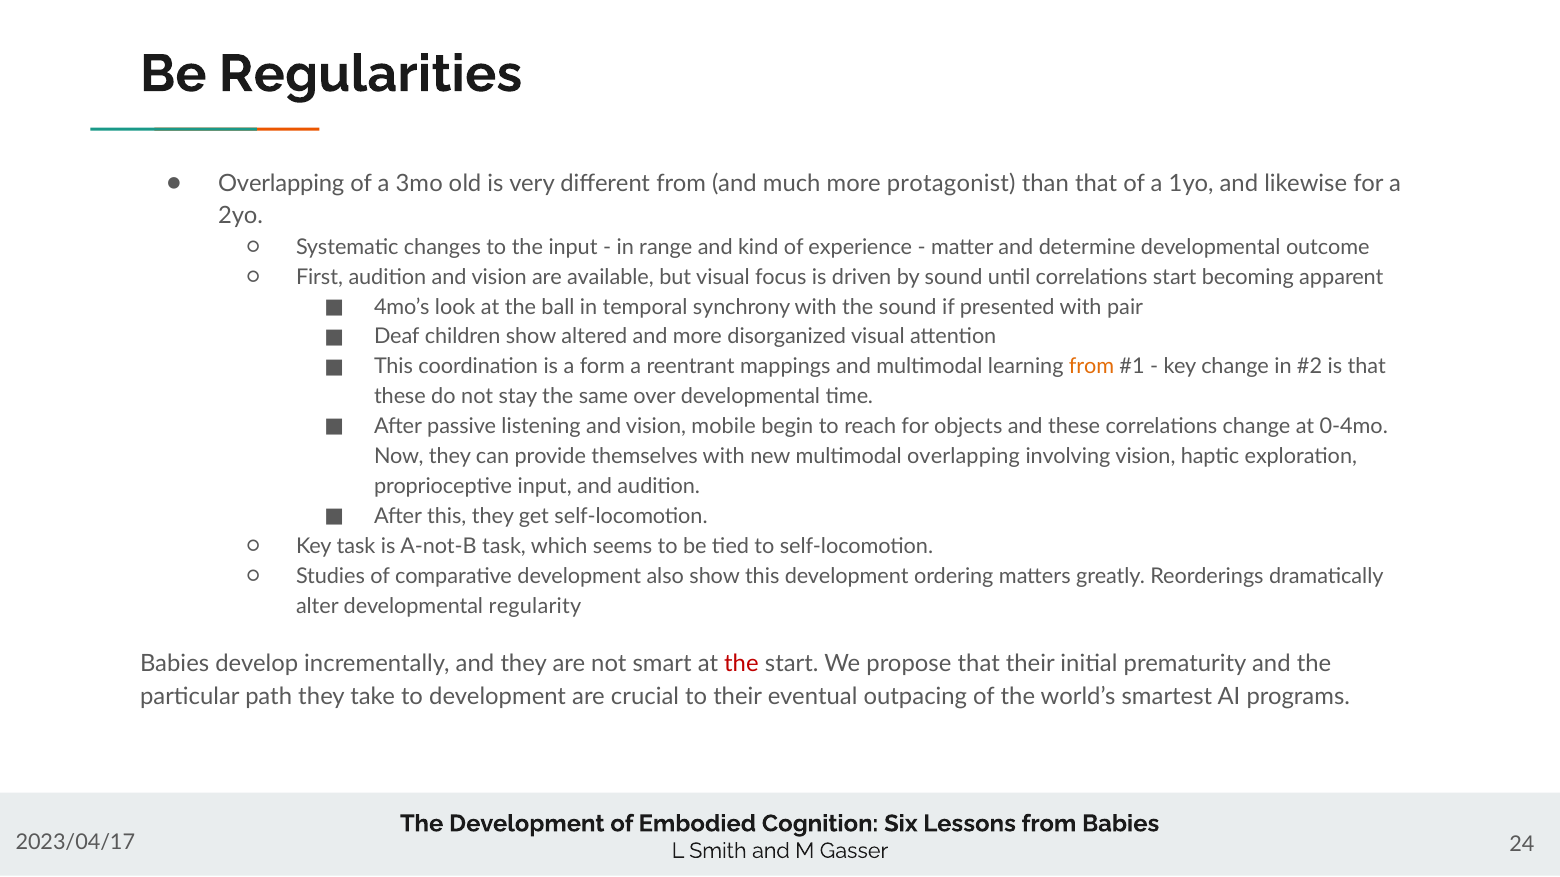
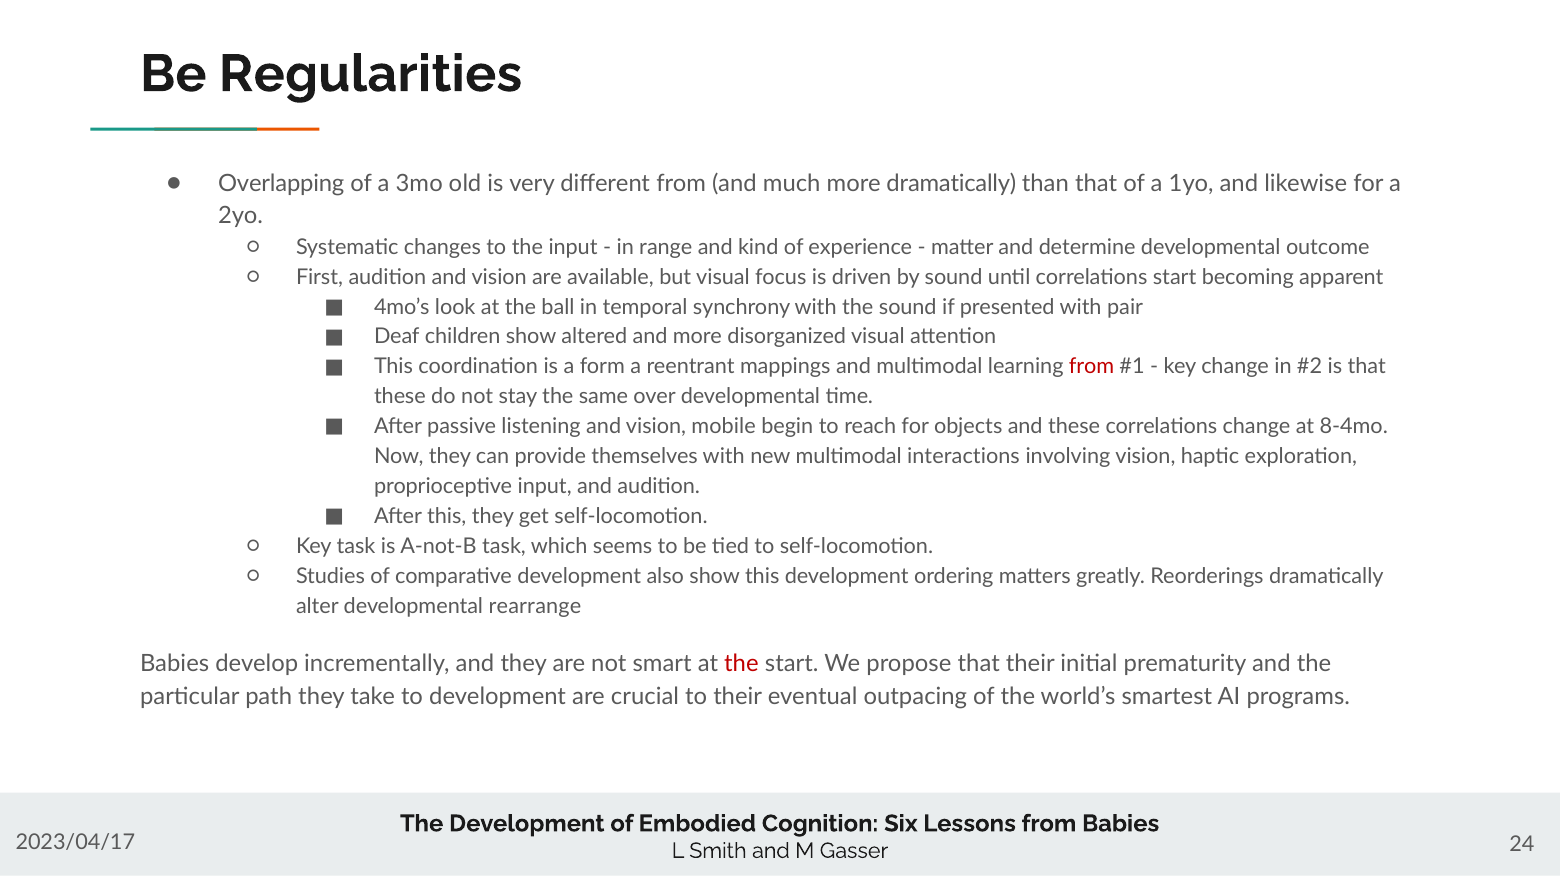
more protagonist: protagonist -> dramatically
from at (1092, 367) colour: orange -> red
0-4mo: 0-4mo -> 8-4mo
multimodal overlapping: overlapping -> interactions
regularity: regularity -> rearrange
